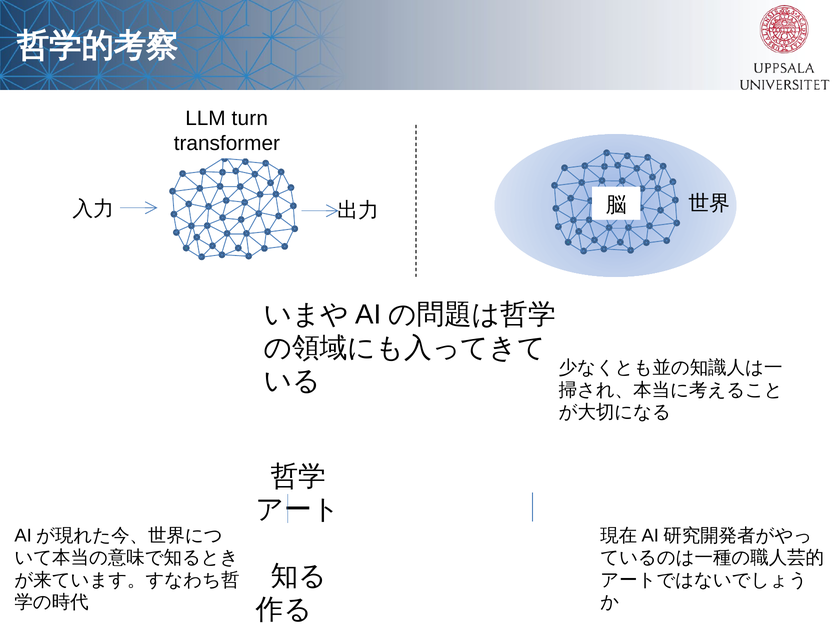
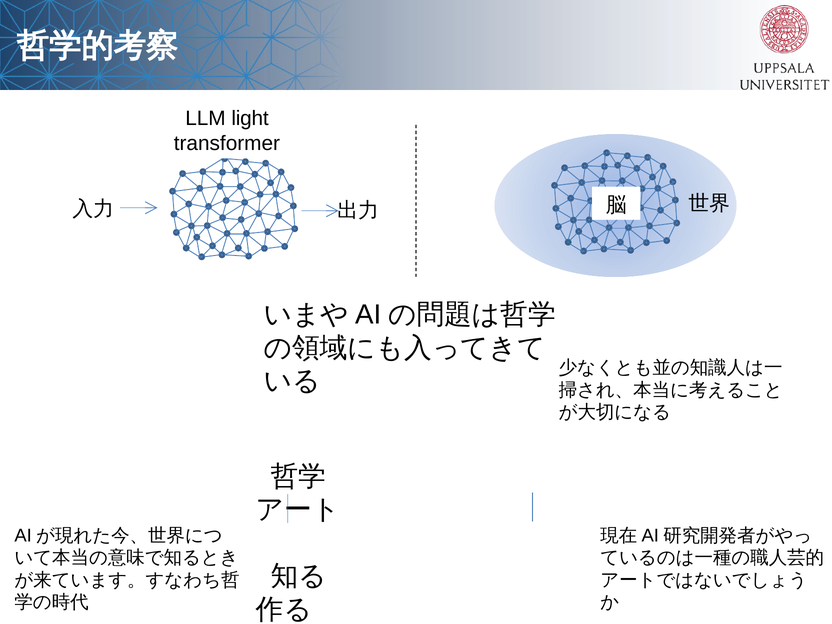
turn: turn -> light
